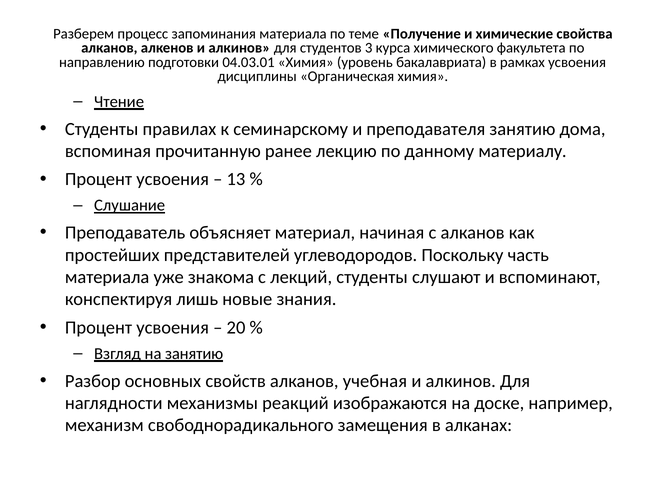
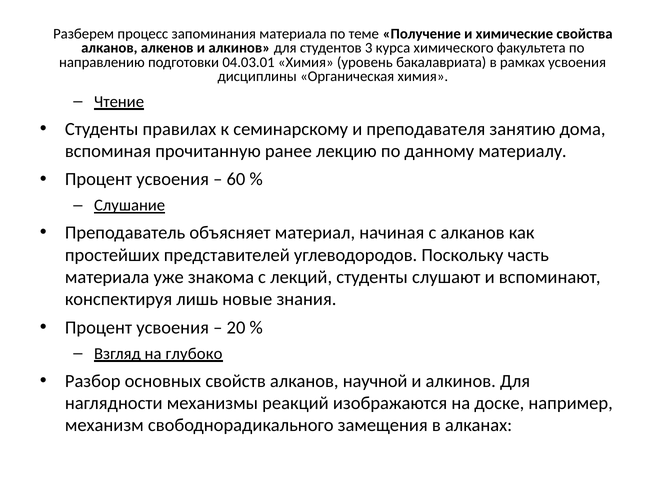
13: 13 -> 60
на занятию: занятию -> глубоко
учебная: учебная -> научной
